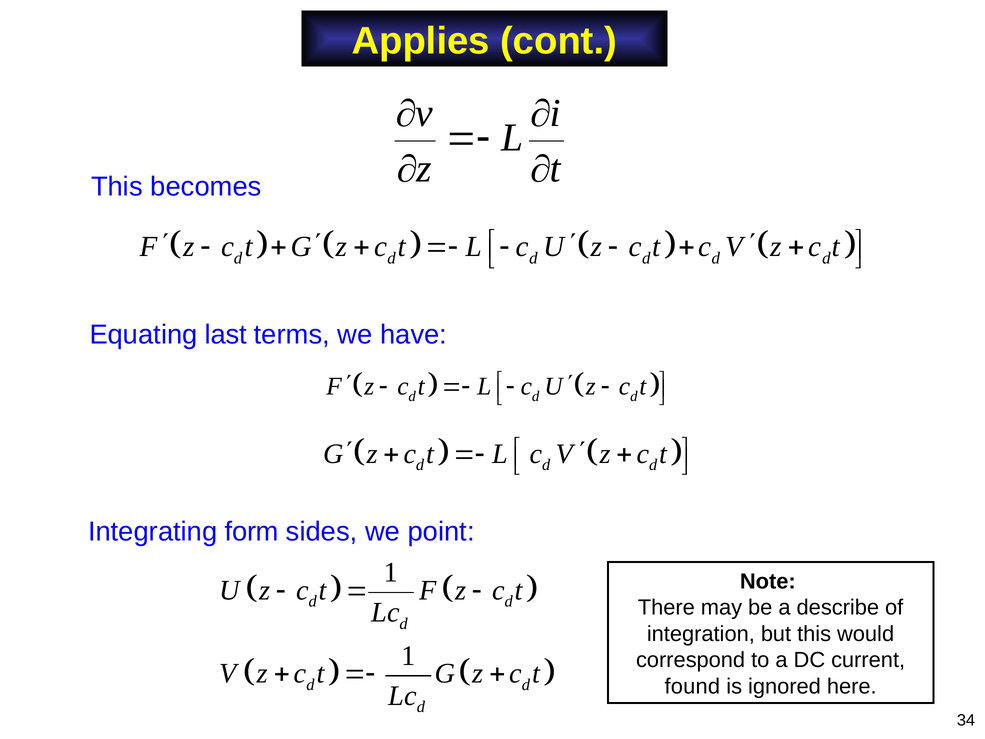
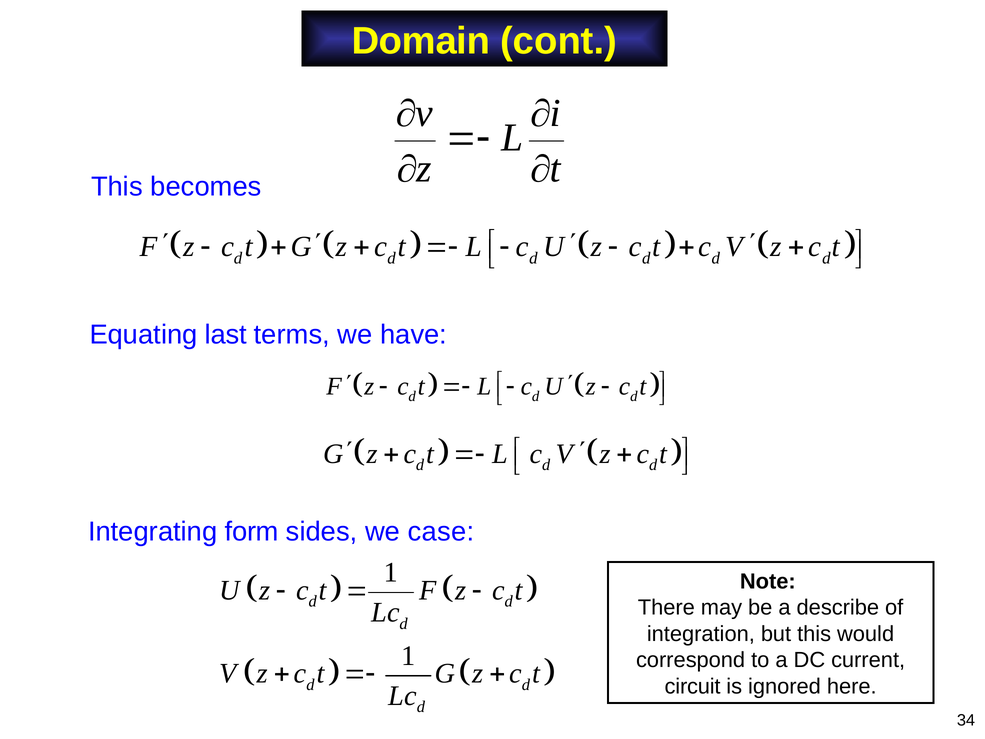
Applies: Applies -> Domain
point: point -> case
found: found -> circuit
